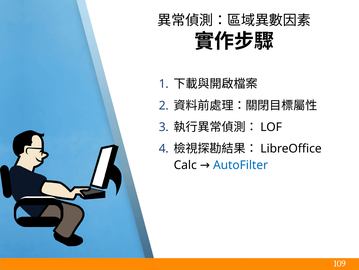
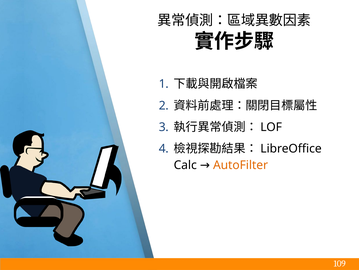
AutoFilter colour: blue -> orange
